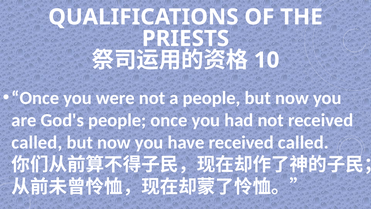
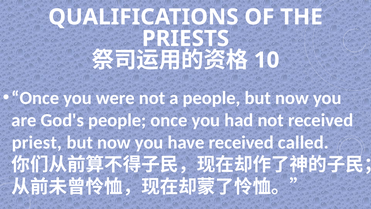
called at (37, 142): called -> priest
